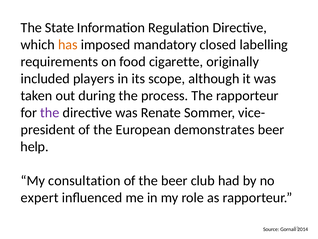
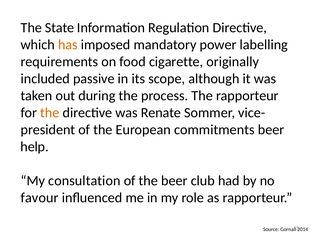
closed: closed -> power
players: players -> passive
the at (50, 112) colour: purple -> orange
demonstrates: demonstrates -> commitments
expert: expert -> favour
